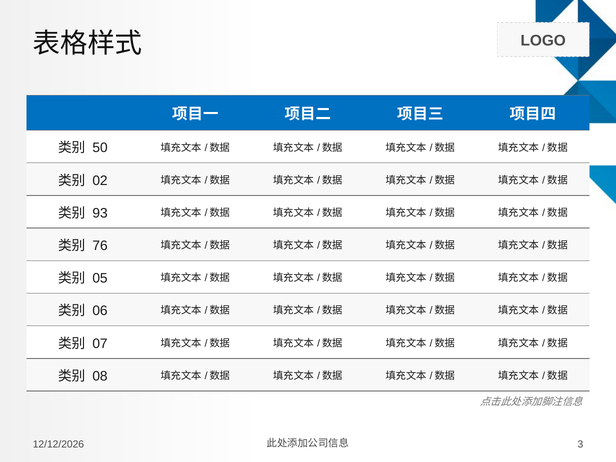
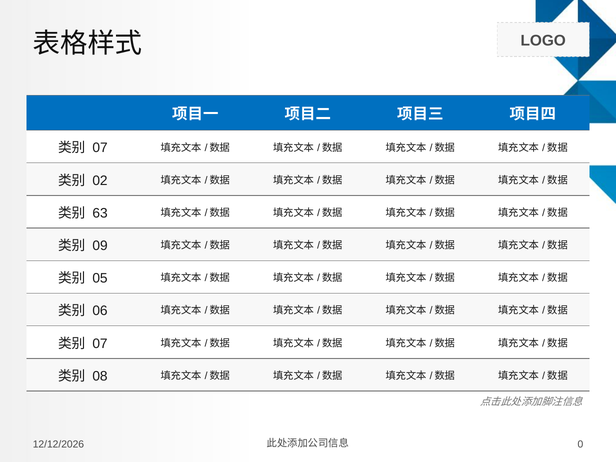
50 at (100, 148): 50 -> 07
93: 93 -> 63
76: 76 -> 09
3: 3 -> 0
